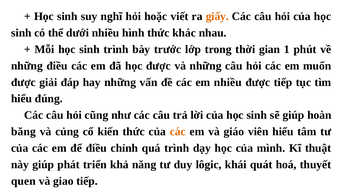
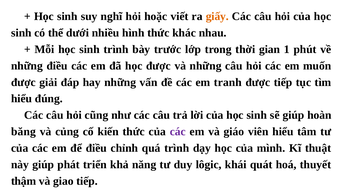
em nhiều: nhiều -> tranh
các at (178, 132) colour: orange -> purple
quen: quen -> thậm
